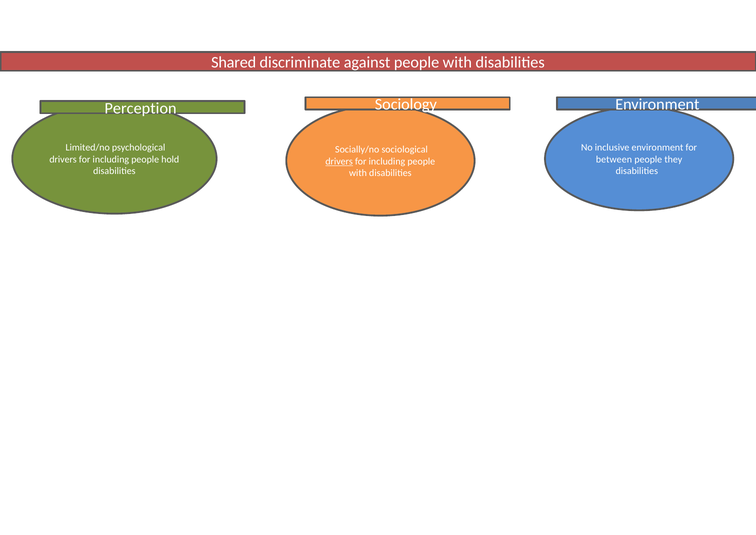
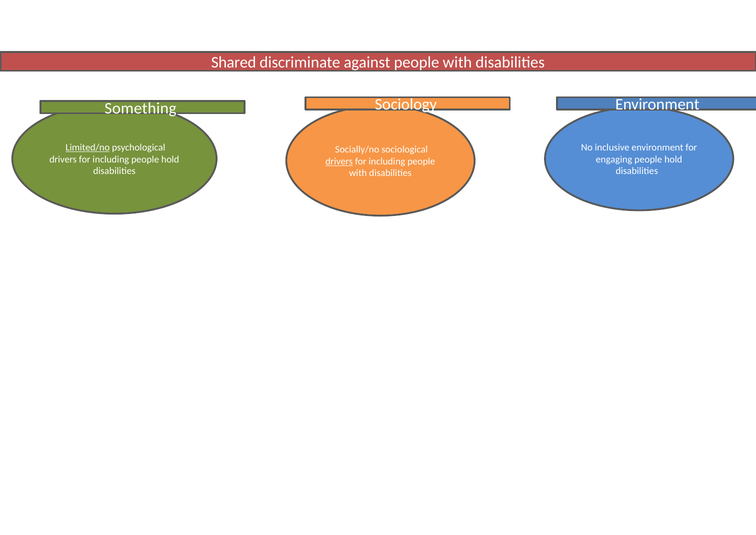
Perception: Perception -> Something
Limited/no underline: none -> present
between: between -> engaging
they at (673, 159): they -> hold
